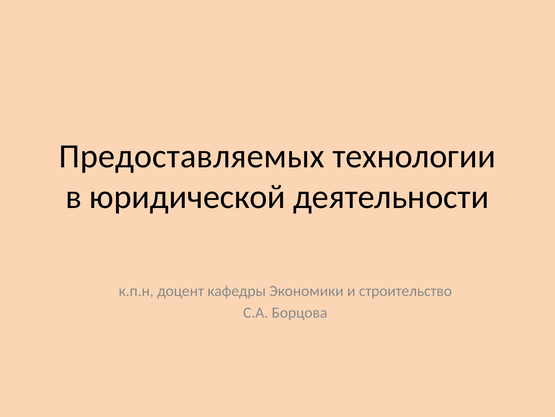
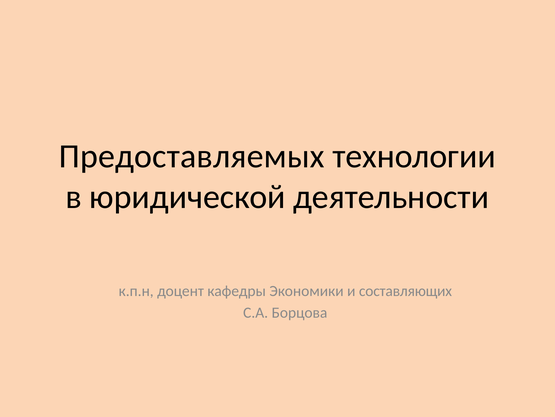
строительство: строительство -> составляющих
